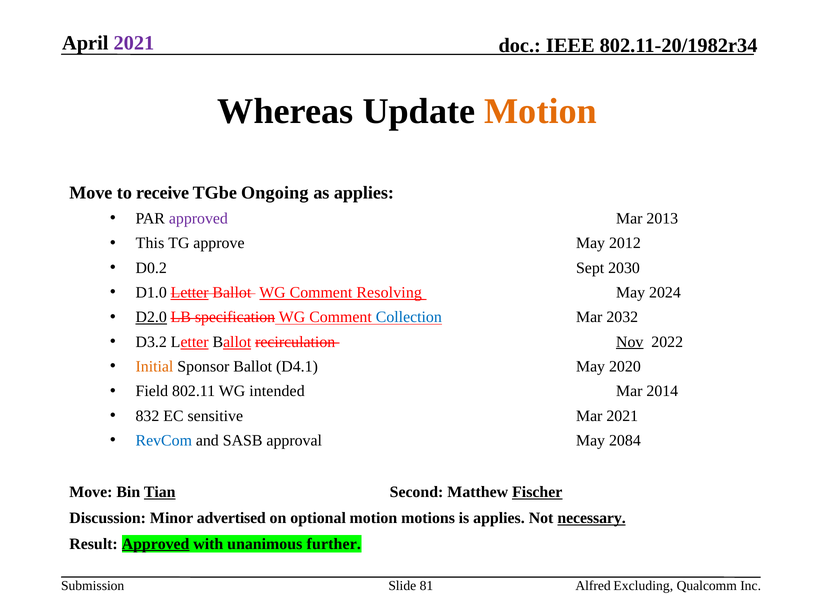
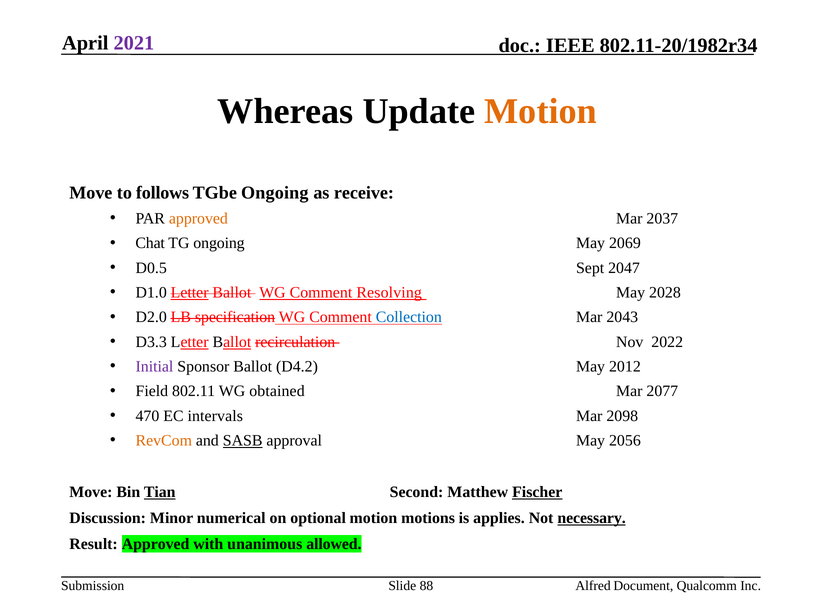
receive: receive -> follows
as applies: applies -> receive
approved at (198, 219) colour: purple -> orange
2013: 2013 -> 2037
This: This -> Chat
TG approve: approve -> ongoing
2012: 2012 -> 2069
D0.2: D0.2 -> D0.5
2030: 2030 -> 2047
2024: 2024 -> 2028
D2.0 underline: present -> none
2032: 2032 -> 2043
D3.2: D3.2 -> D3.3
Nov underline: present -> none
Initial colour: orange -> purple
D4.1: D4.1 -> D4.2
2020: 2020 -> 2012
intended: intended -> obtained
2014: 2014 -> 2077
832: 832 -> 470
sensitive: sensitive -> intervals
Mar 2021: 2021 -> 2098
RevCom colour: blue -> orange
SASB underline: none -> present
2084: 2084 -> 2056
advertised: advertised -> numerical
Approved at (156, 544) underline: present -> none
further: further -> allowed
81: 81 -> 88
Excluding: Excluding -> Document
